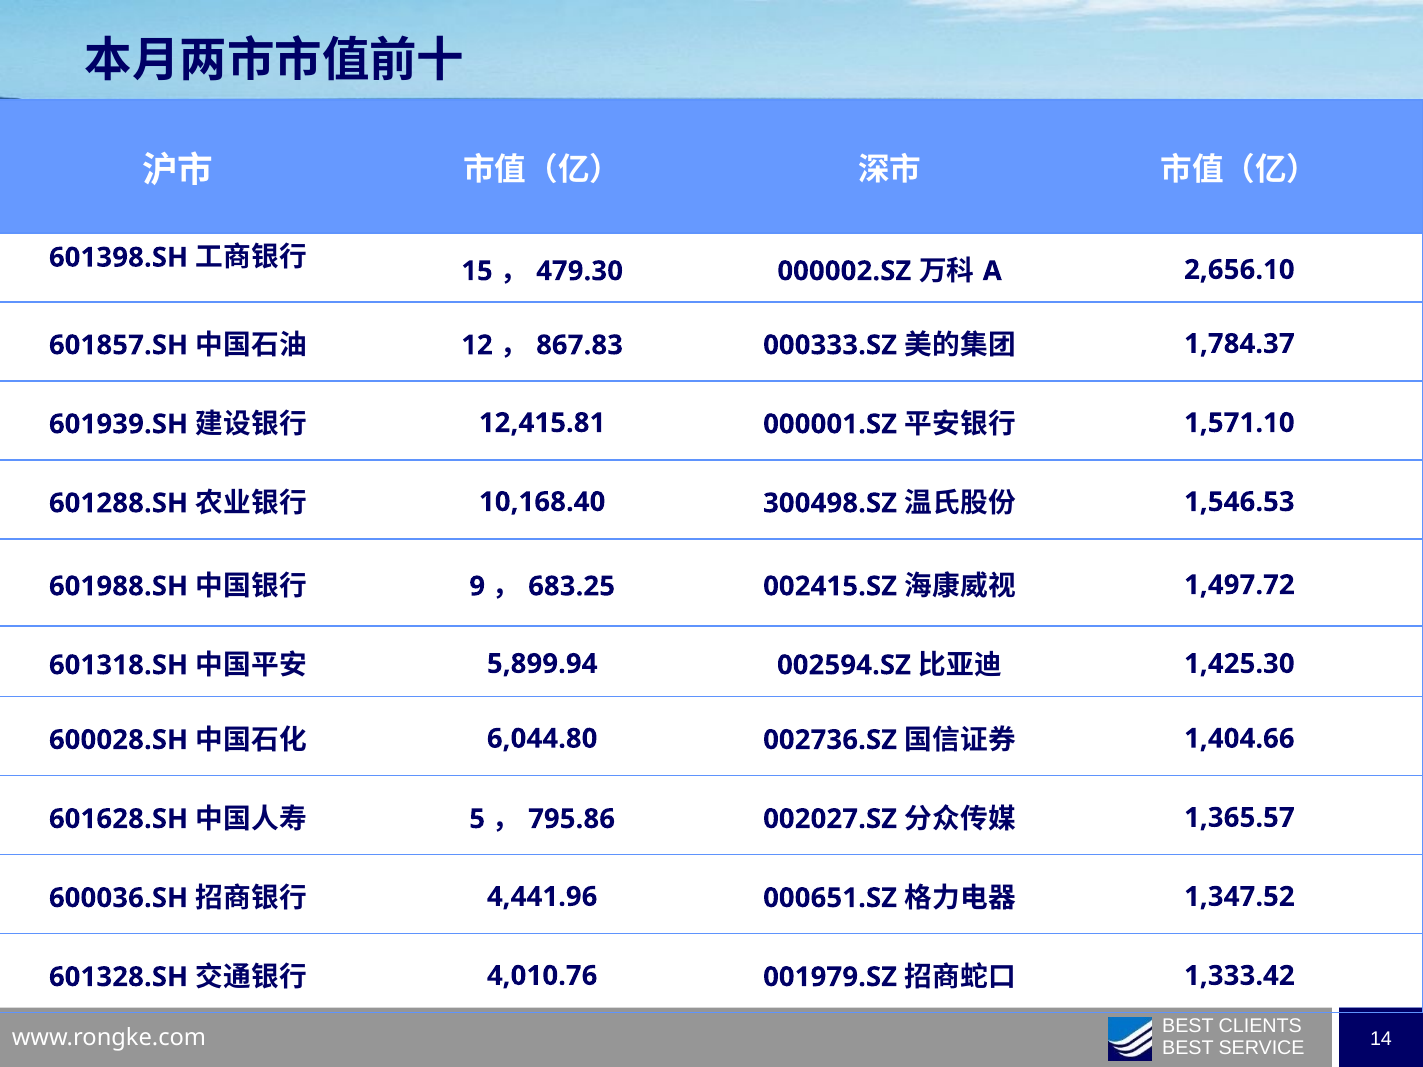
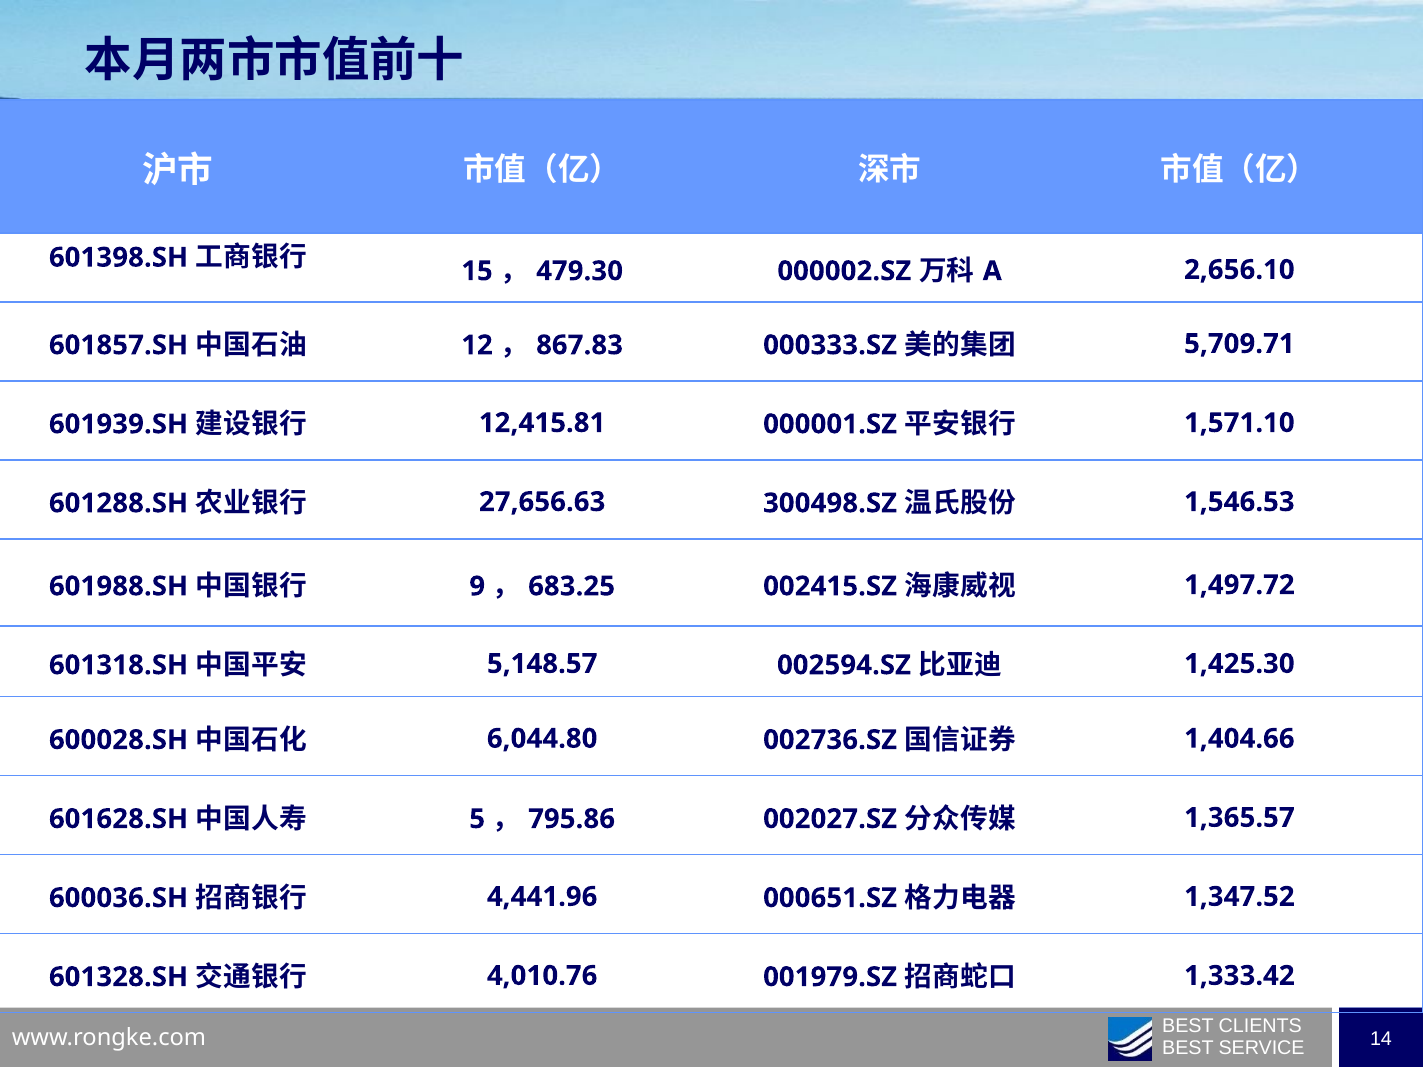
1,784.37: 1,784.37 -> 5,709.71
10,168.40: 10,168.40 -> 27,656.63
5,899.94: 5,899.94 -> 5,148.57
